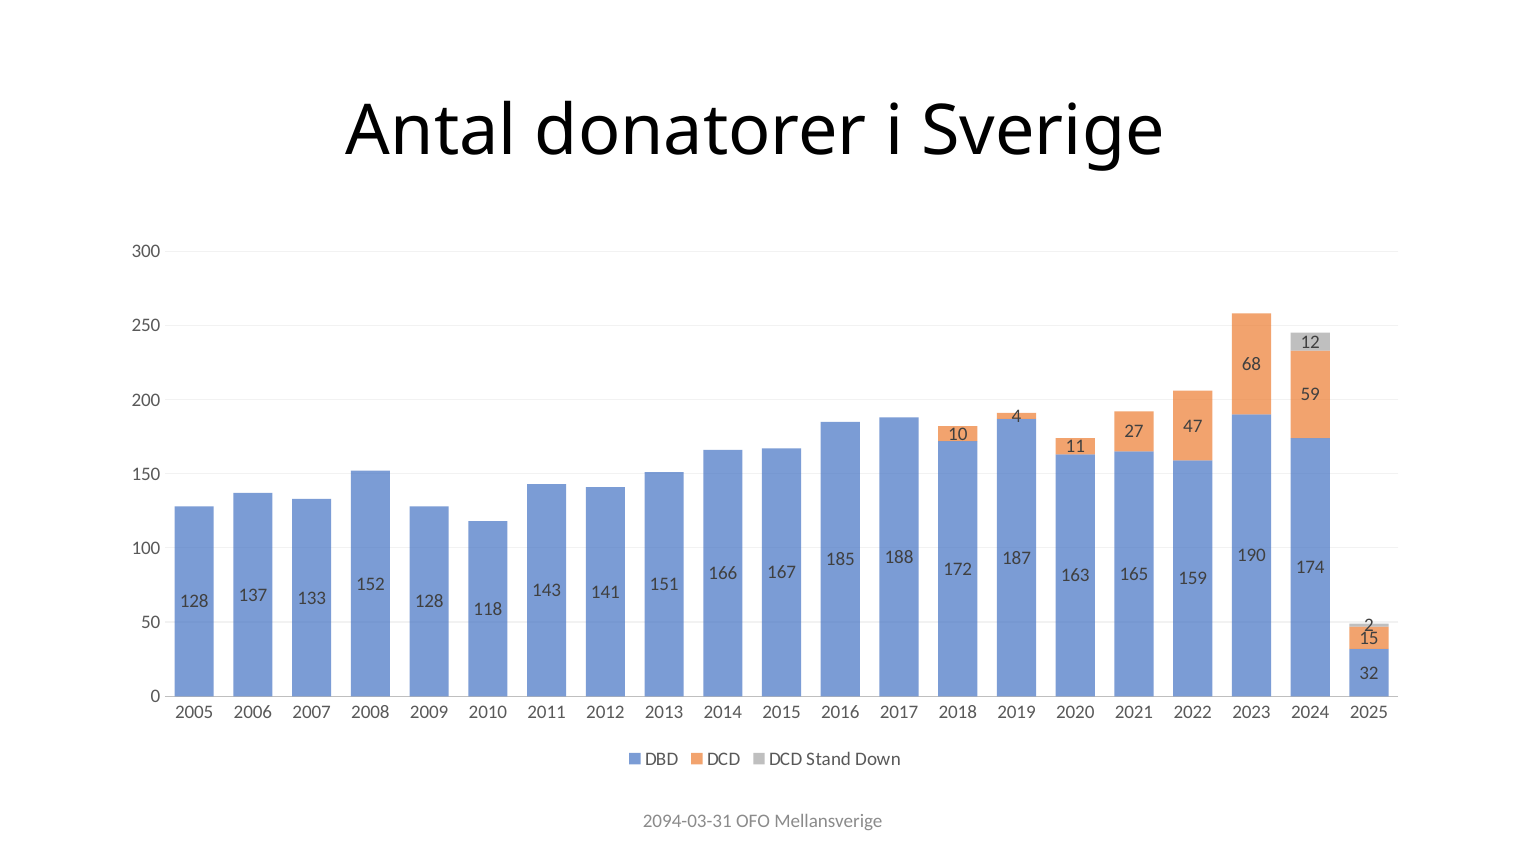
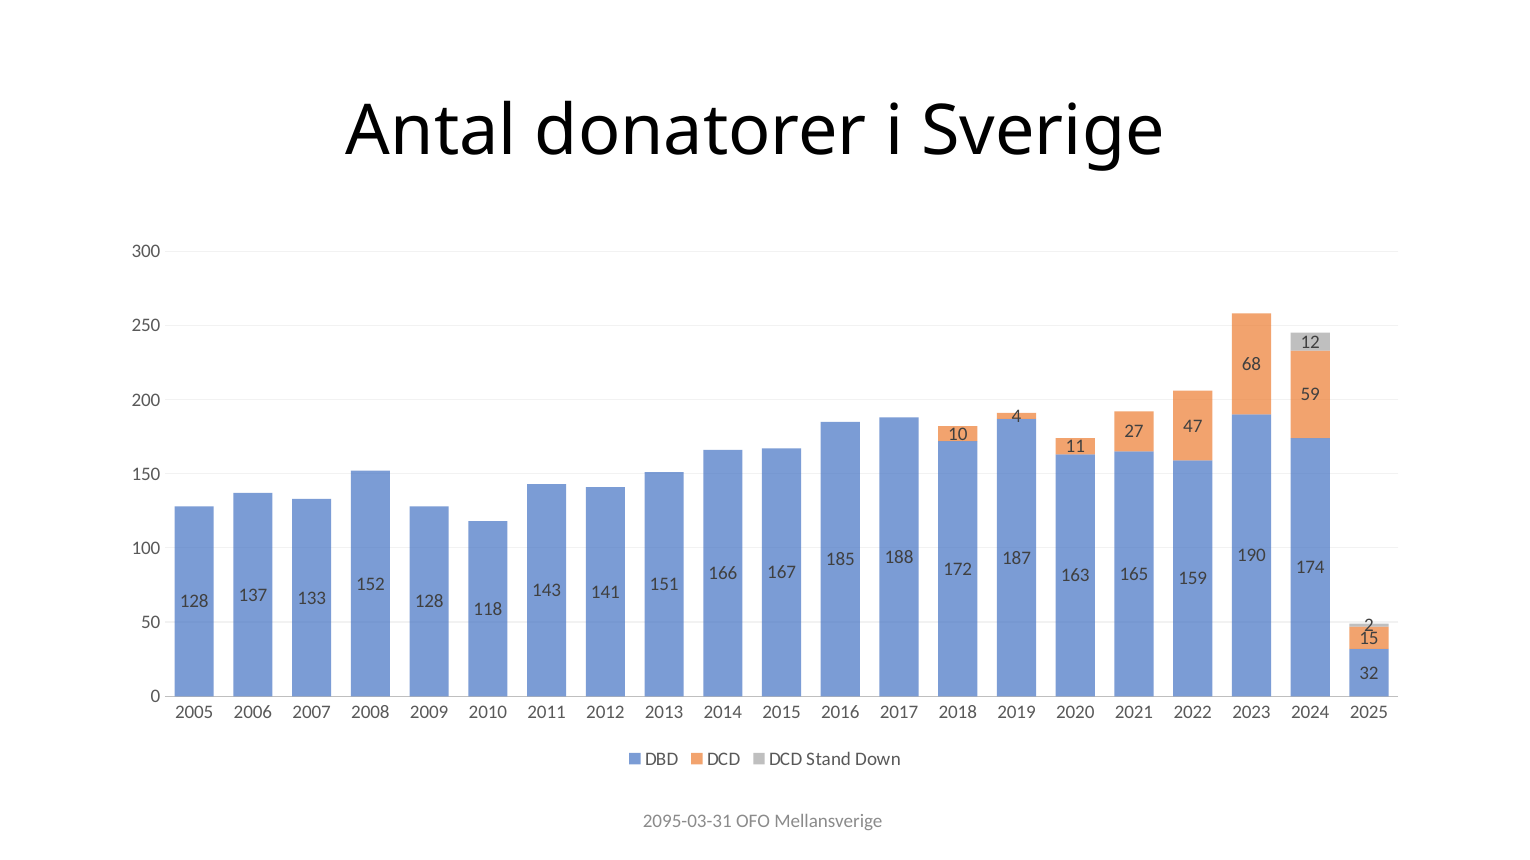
2094-03-31: 2094-03-31 -> 2095-03-31
